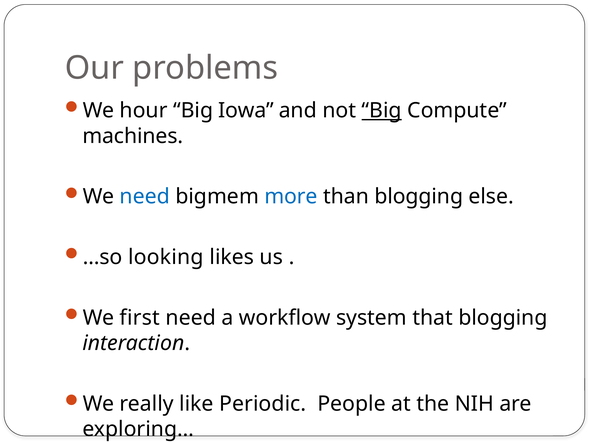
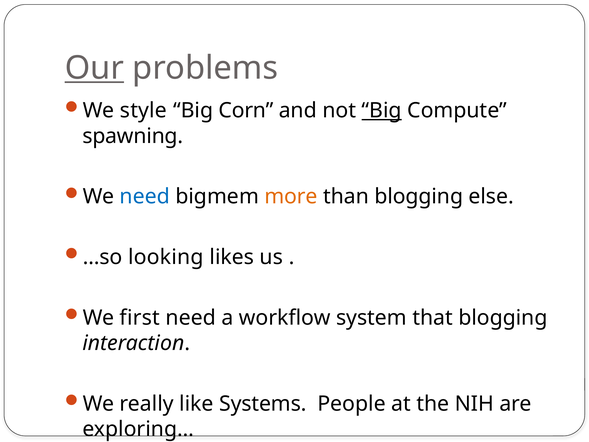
Our underline: none -> present
hour: hour -> style
Iowa: Iowa -> Corn
machines: machines -> spawning
more colour: blue -> orange
Periodic: Periodic -> Systems
